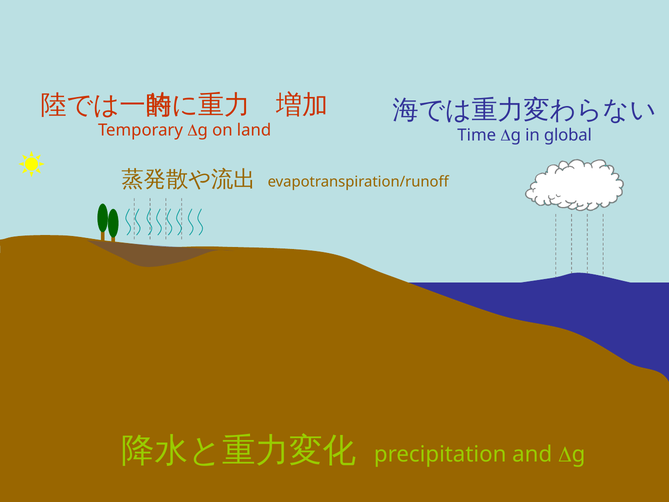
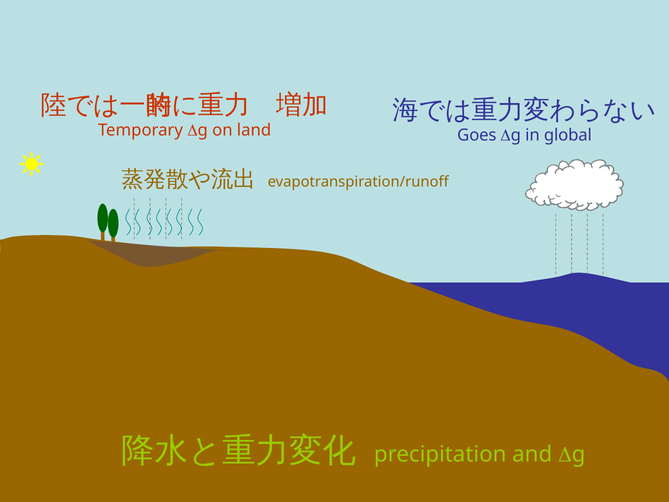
Time: Time -> Goes
